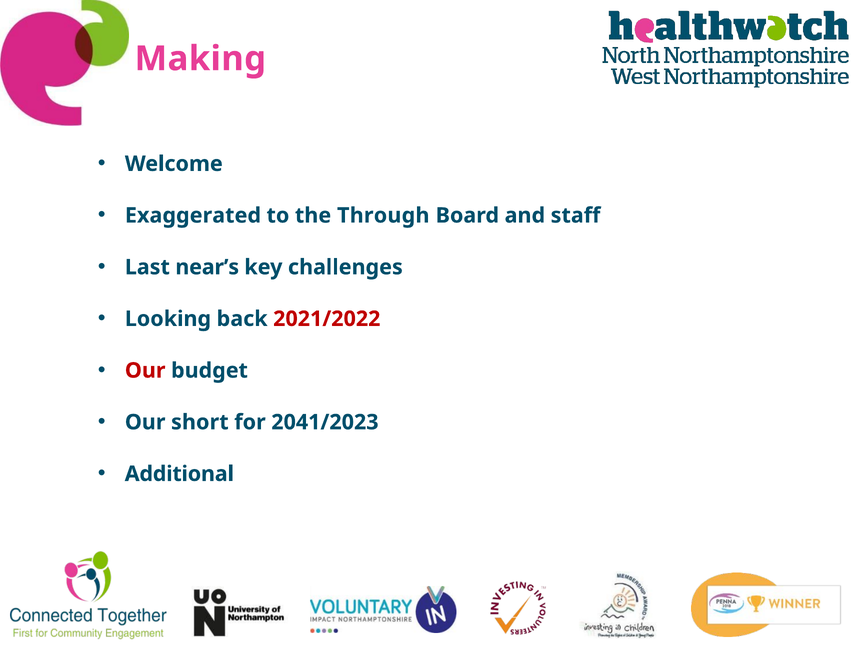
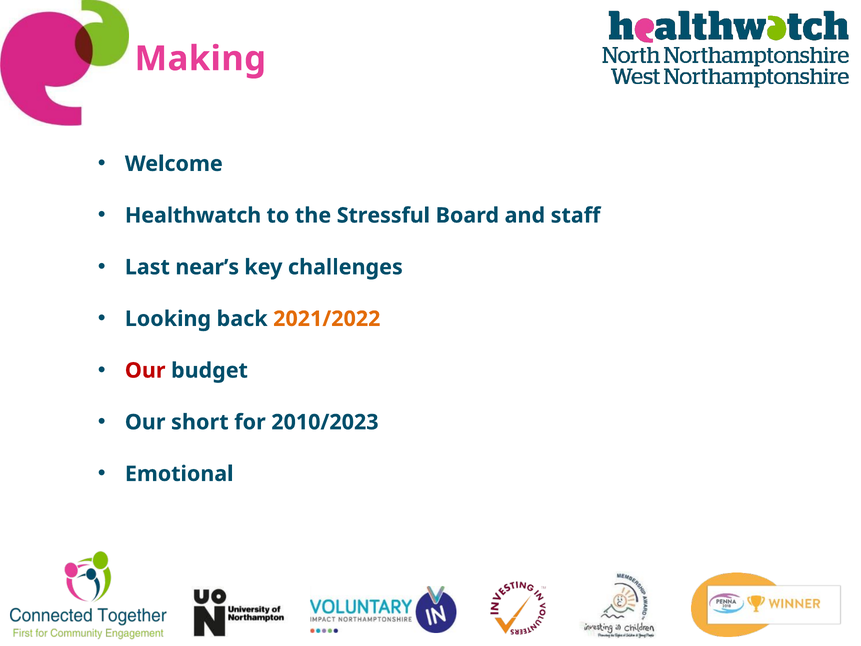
Exaggerated: Exaggerated -> Healthwatch
Through: Through -> Stressful
2021/2022 colour: red -> orange
2041/2023: 2041/2023 -> 2010/2023
Additional: Additional -> Emotional
